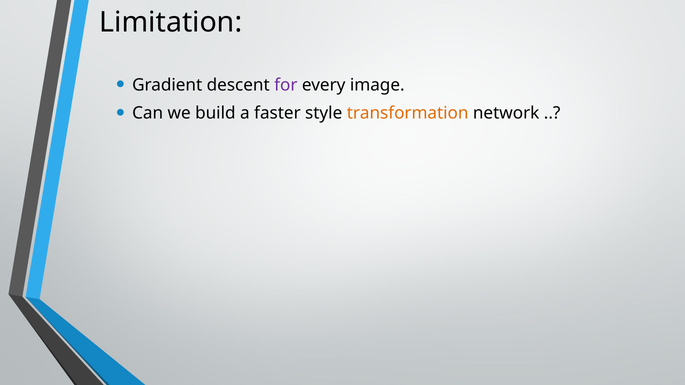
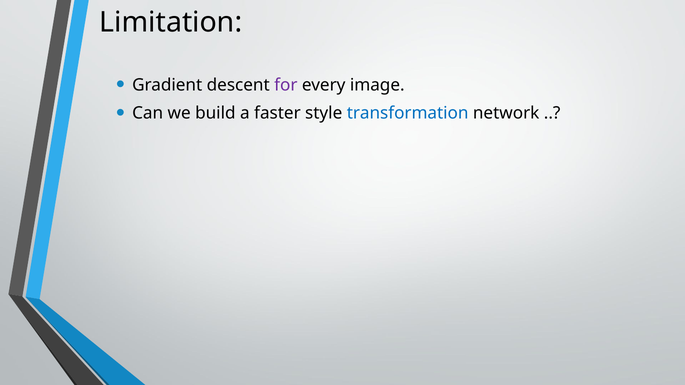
transformation colour: orange -> blue
